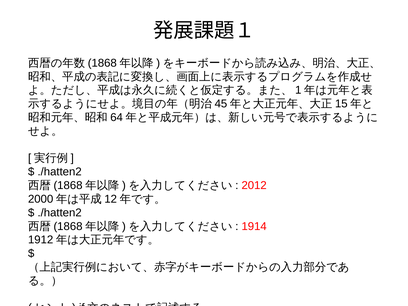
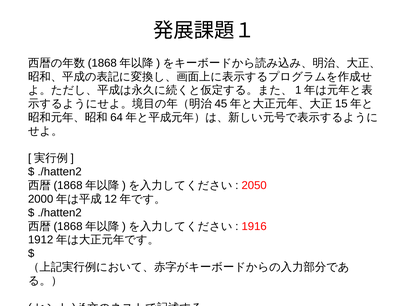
2012: 2012 -> 2050
1914: 1914 -> 1916
